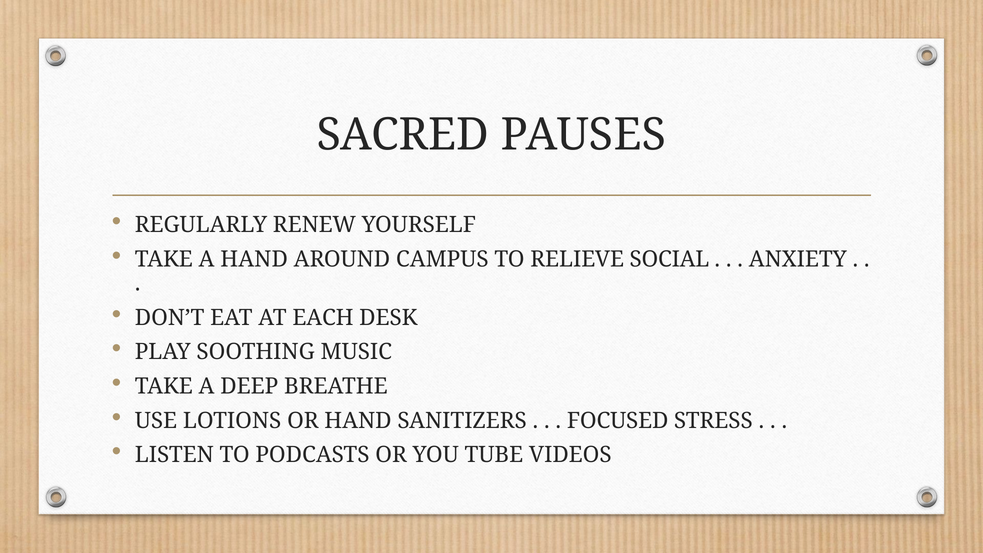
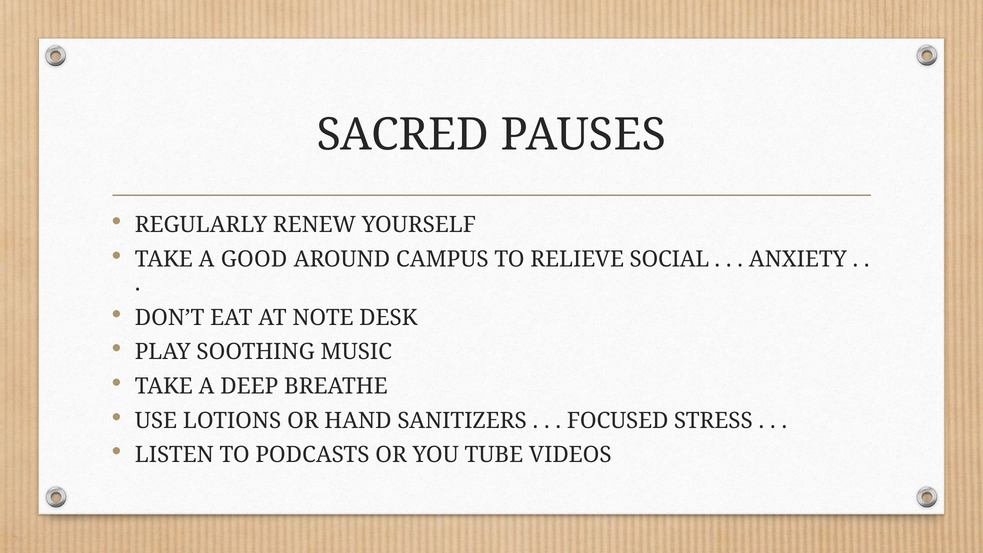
A HAND: HAND -> GOOD
EACH: EACH -> NOTE
